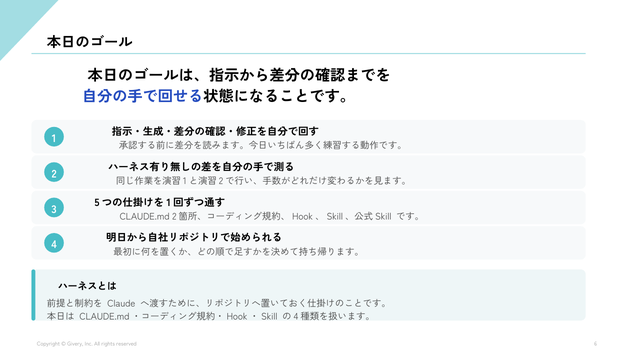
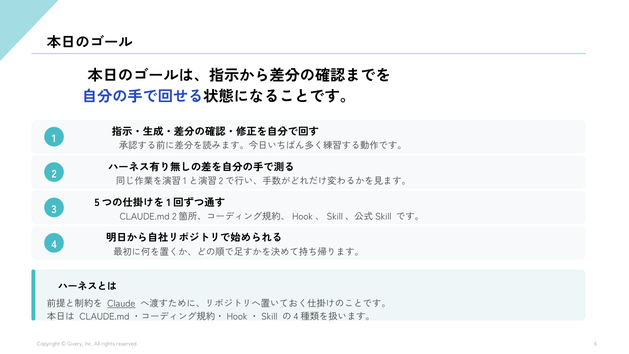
Claude underline: none -> present
